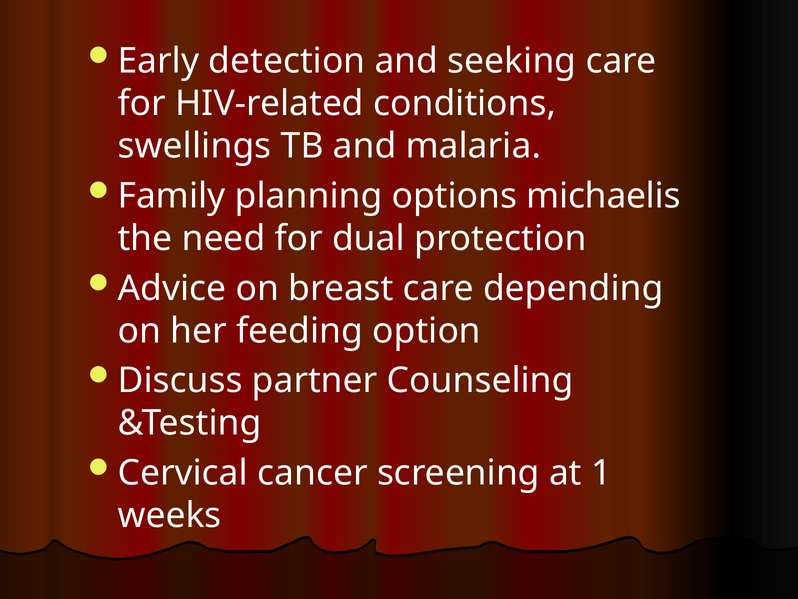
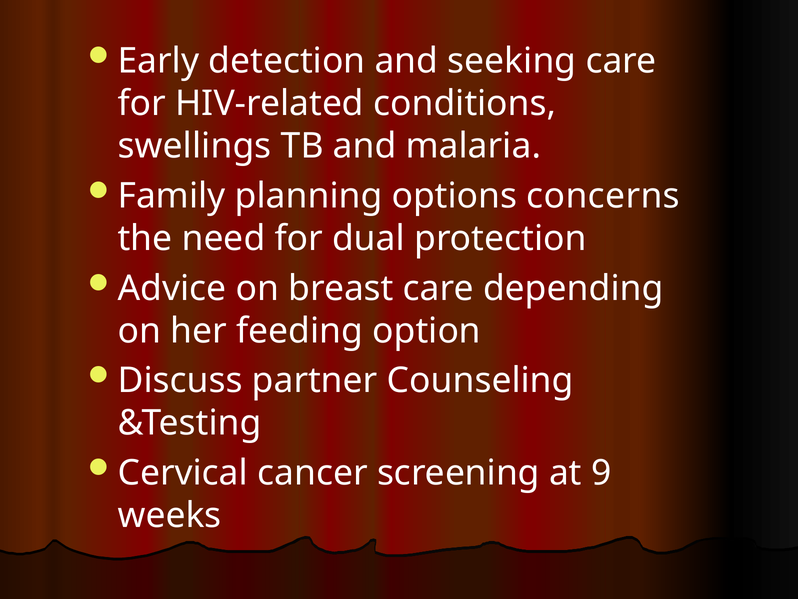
michaelis: michaelis -> concerns
1: 1 -> 9
